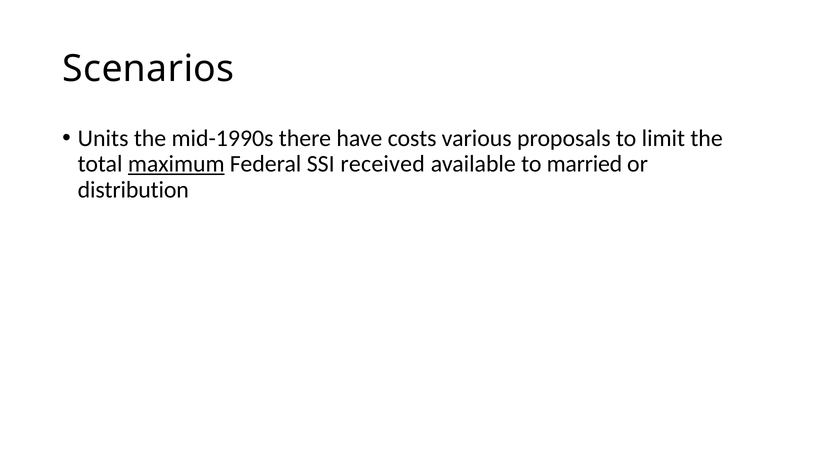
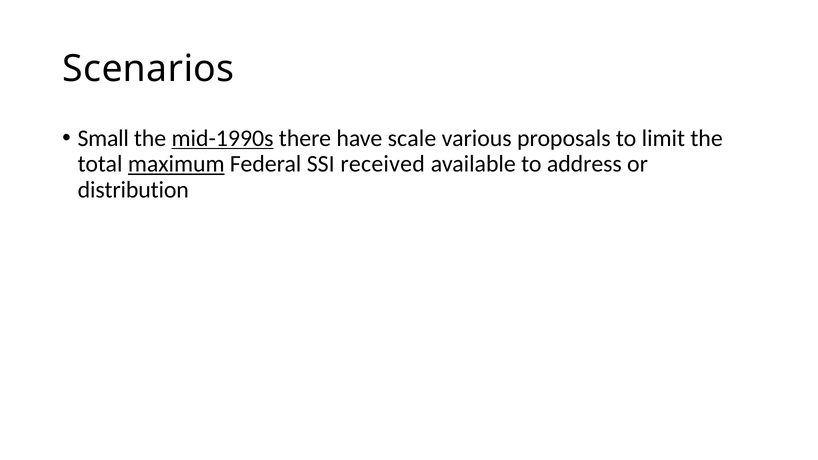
Units: Units -> Small
mid-1990s underline: none -> present
costs: costs -> scale
married: married -> address
